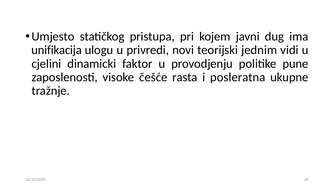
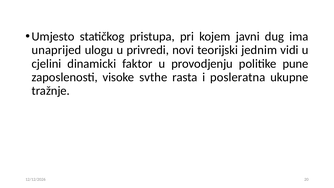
unifikacija: unifikacija -> unaprijed
češće: češće -> svthe
